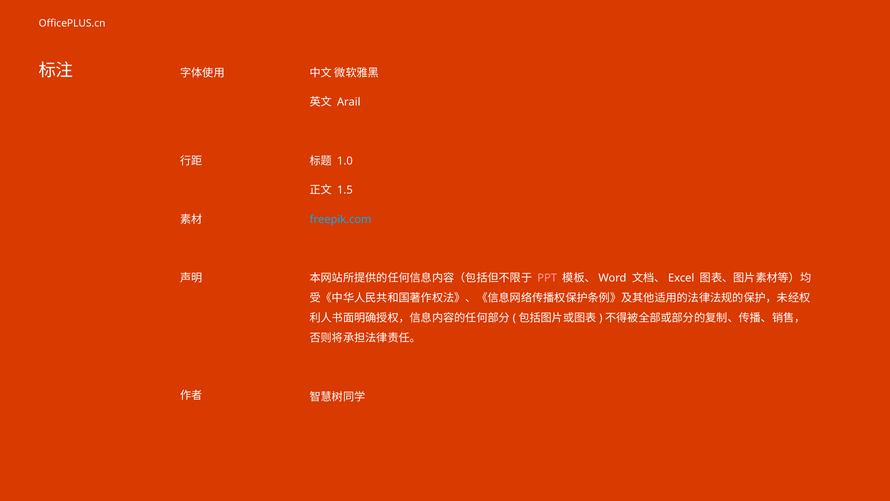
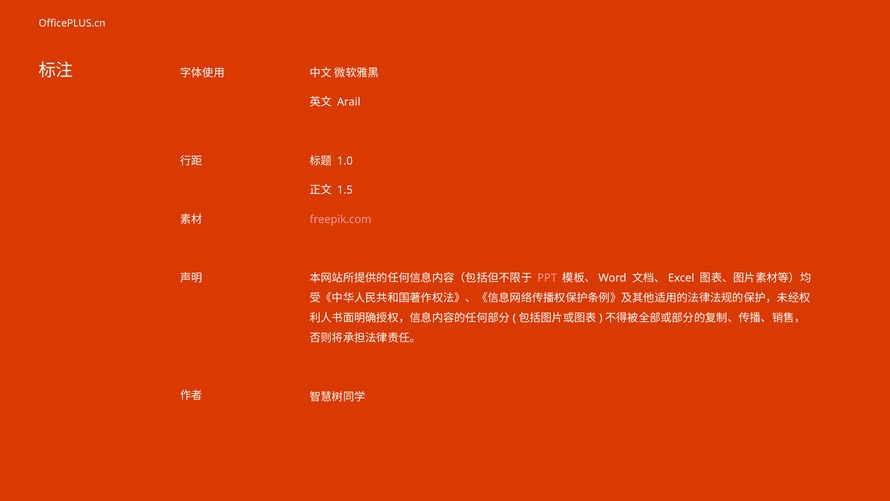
freepik.com colour: light blue -> pink
